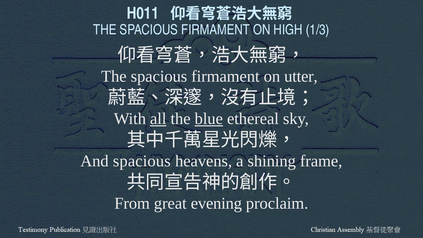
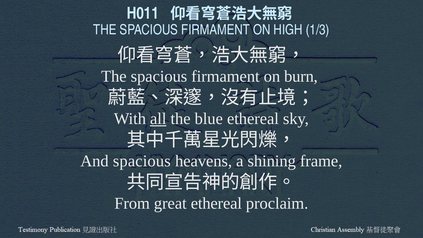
utter: utter -> burn
blue underline: present -> none
great evening: evening -> ethereal
